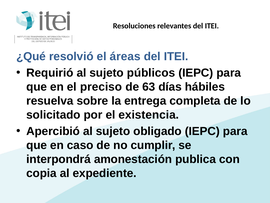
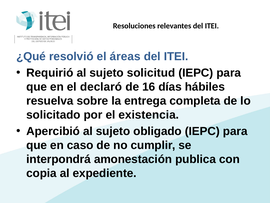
públicos: públicos -> solicitud
preciso: preciso -> declaró
63: 63 -> 16
